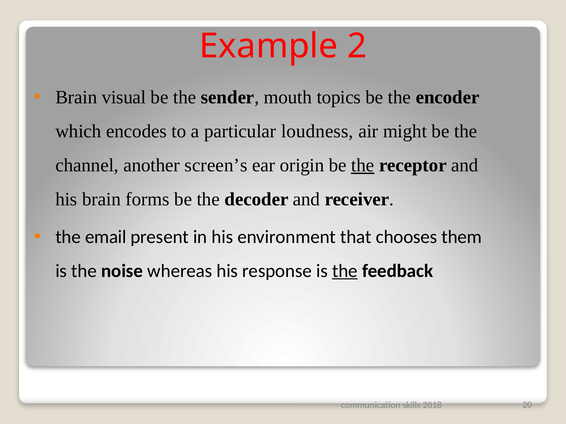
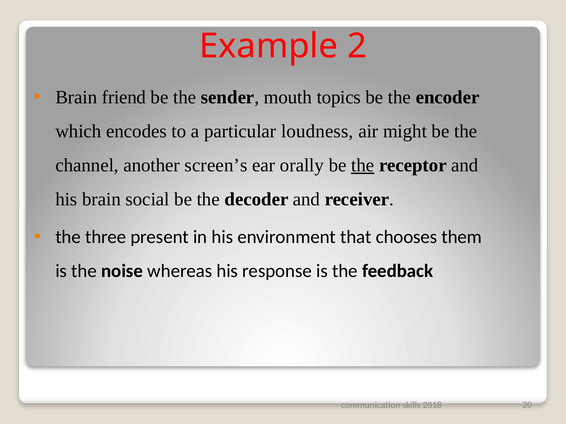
visual: visual -> friend
origin: origin -> orally
forms: forms -> social
email: email -> three
the at (345, 271) underline: present -> none
